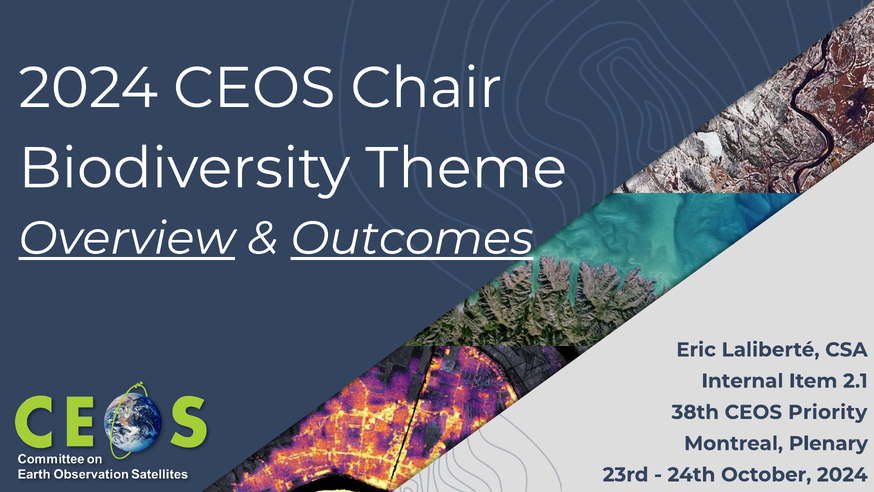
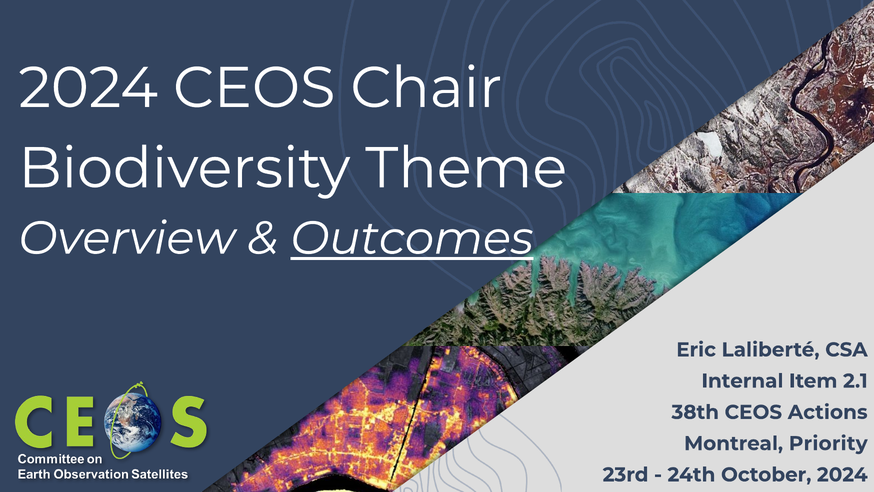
Overview underline: present -> none
Priority: Priority -> Actions
Plenary: Plenary -> Priority
